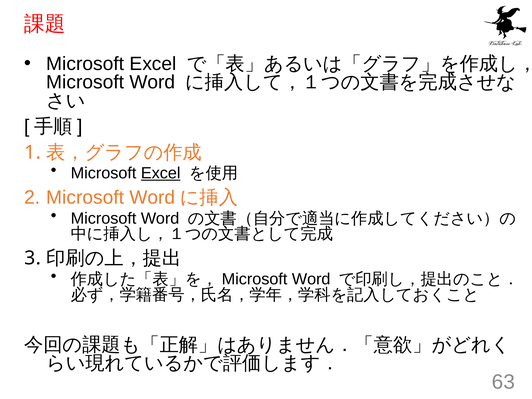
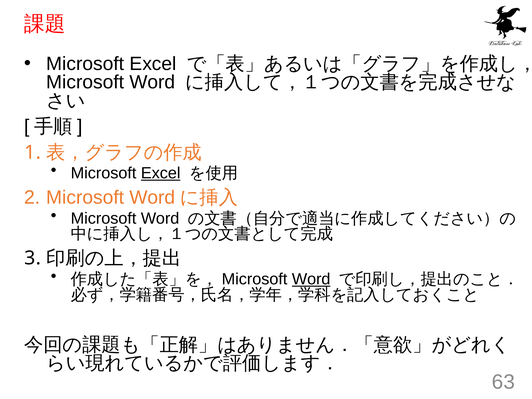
Word at (311, 279) underline: none -> present
